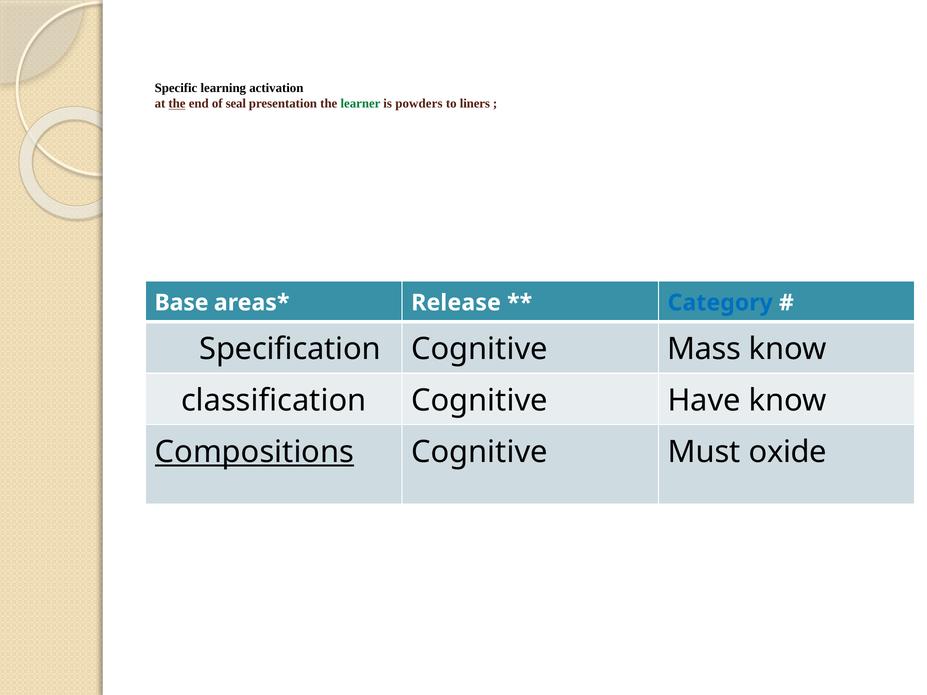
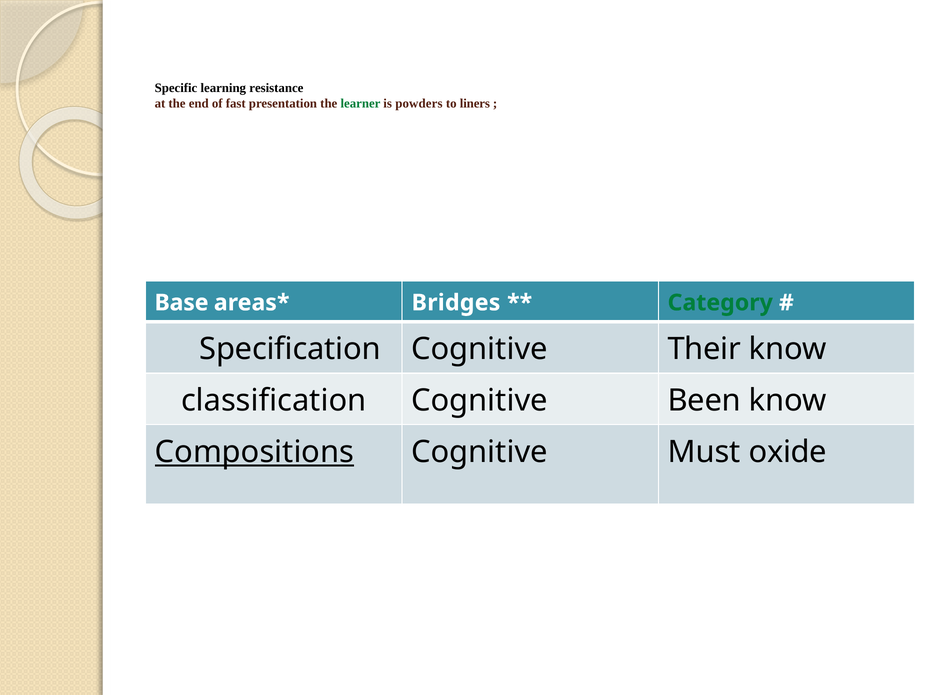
activation: activation -> resistance
the at (177, 104) underline: present -> none
seal: seal -> fast
Release: Release -> Bridges
Category colour: blue -> green
Mass: Mass -> Their
Have: Have -> Been
